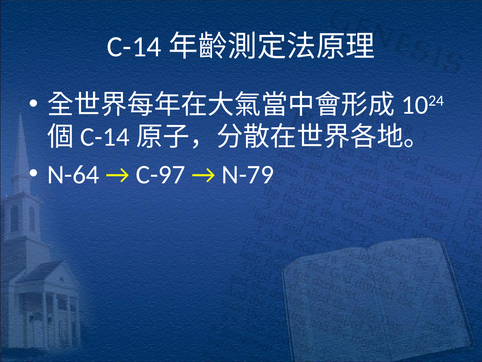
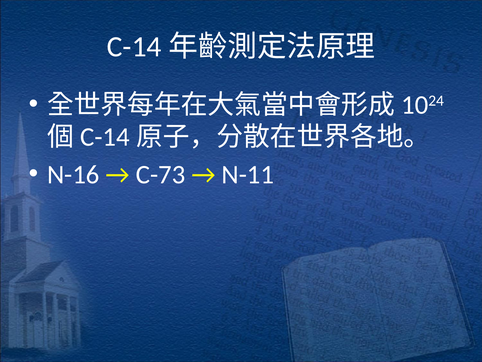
N-64: N-64 -> N-16
C-97: C-97 -> C-73
N-79: N-79 -> N-11
